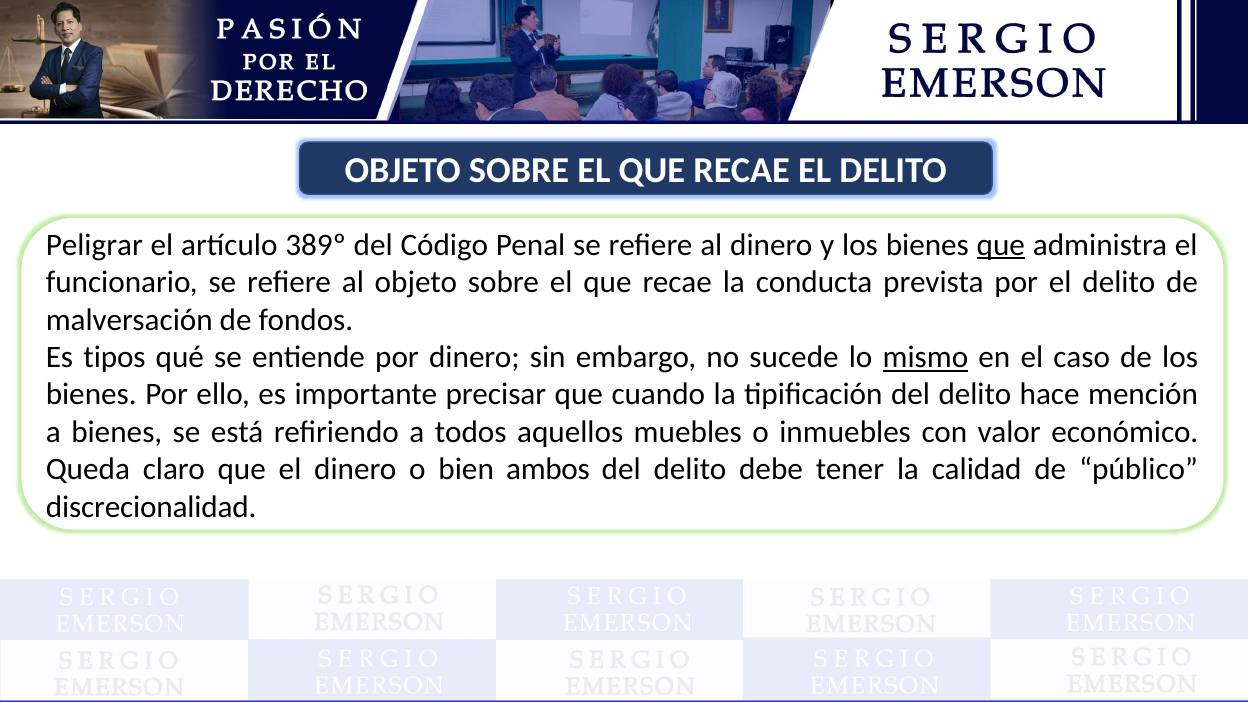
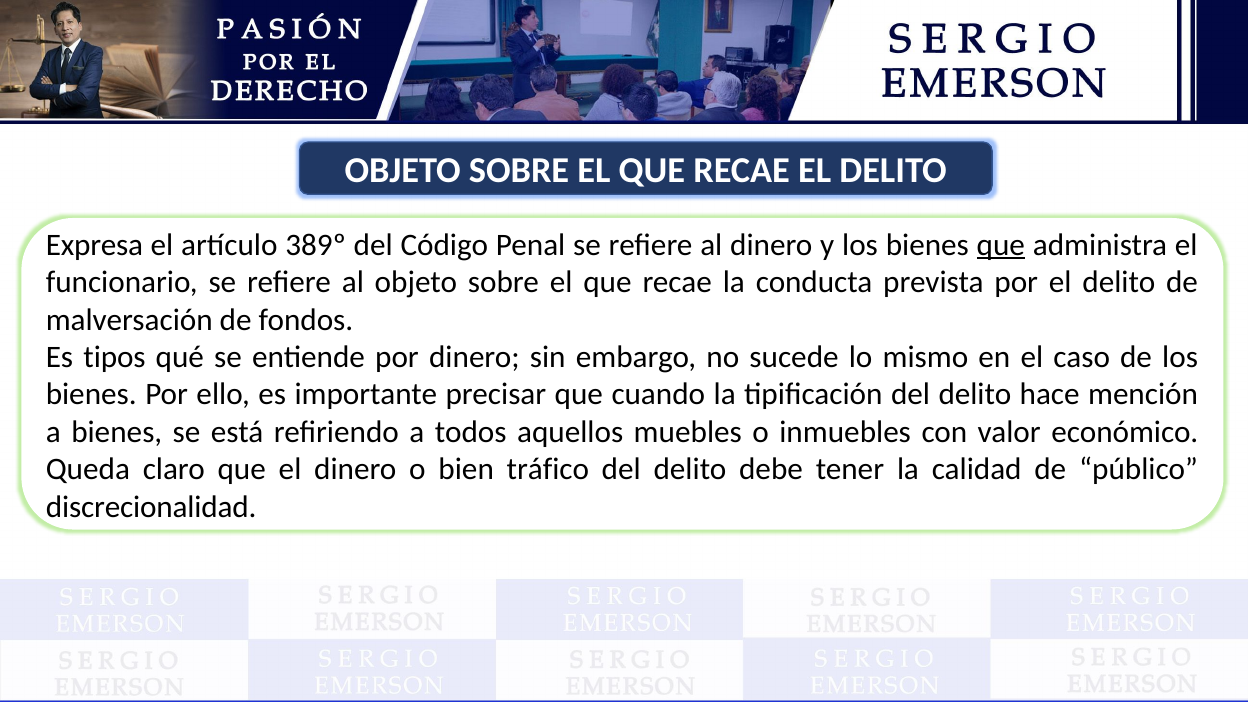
Peligrar: Peligrar -> Expresa
mismo underline: present -> none
ambos: ambos -> tráfico
